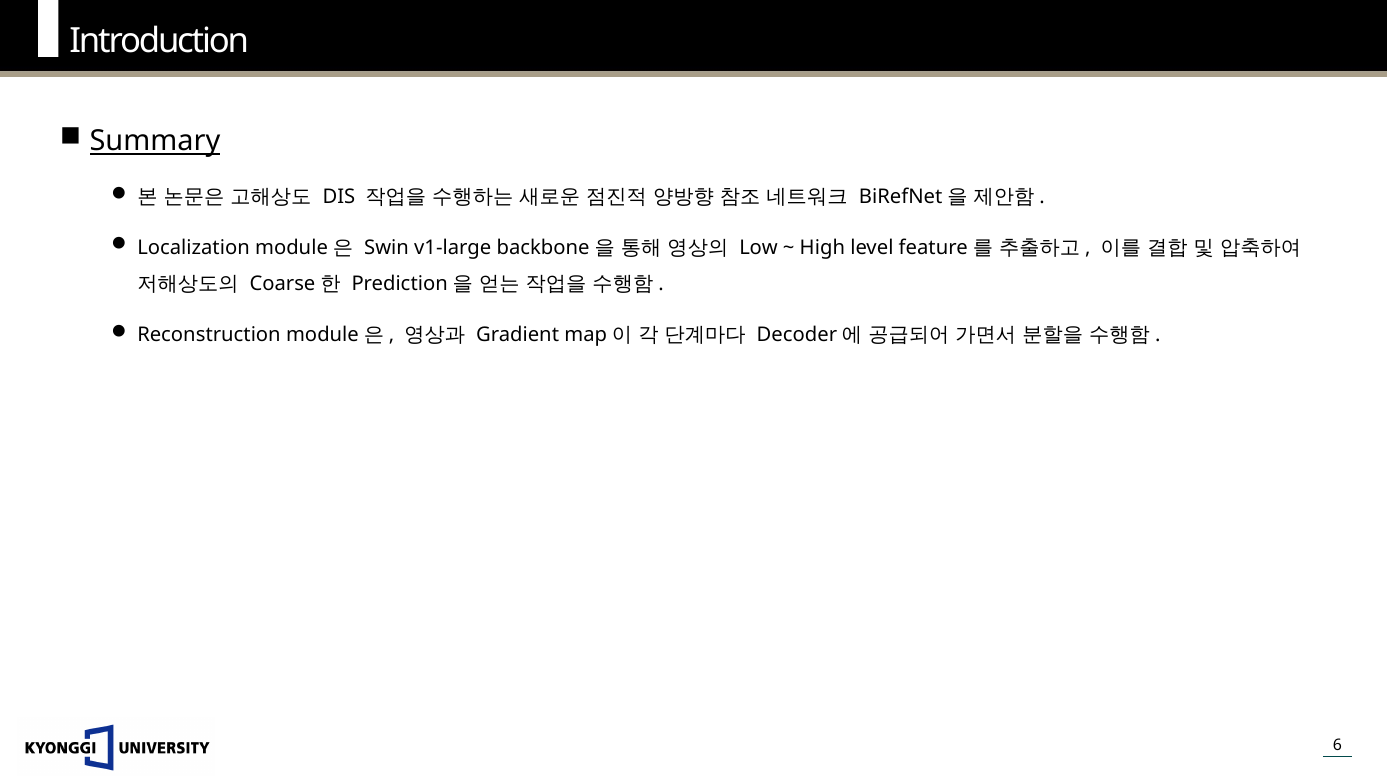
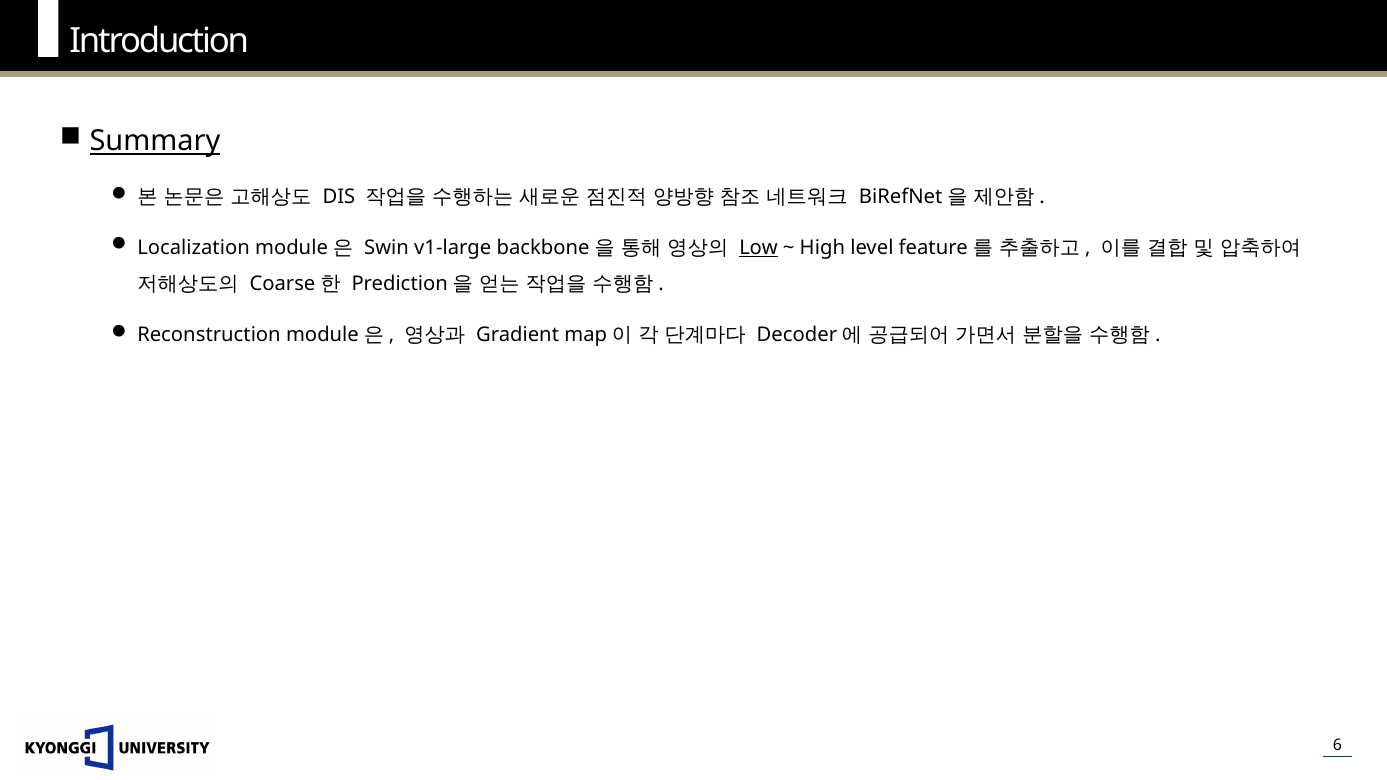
Low underline: none -> present
